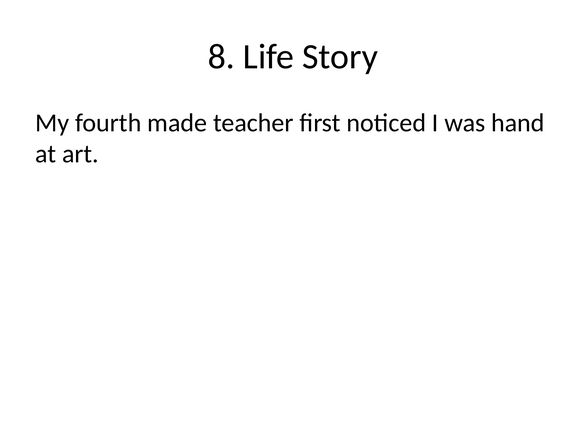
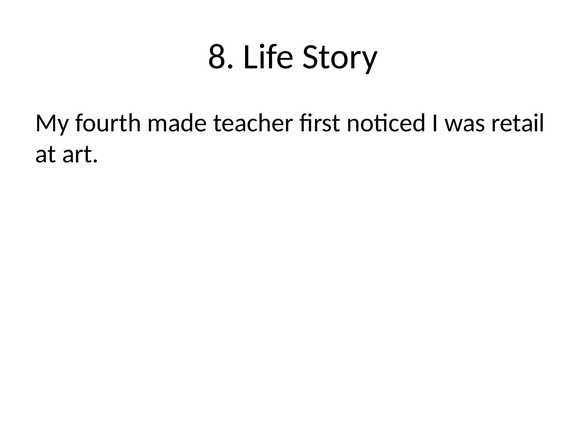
hand: hand -> retail
